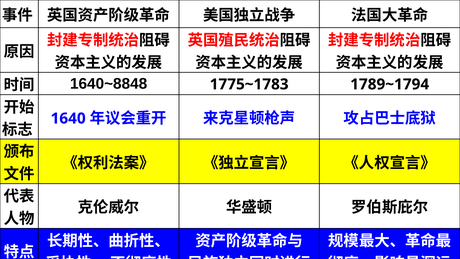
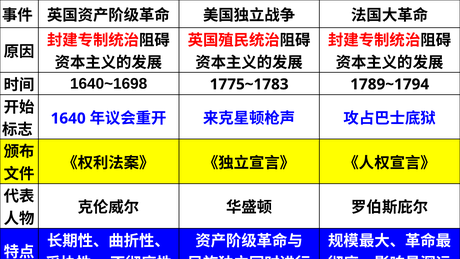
1640~8848: 1640~8848 -> 1640~1698
